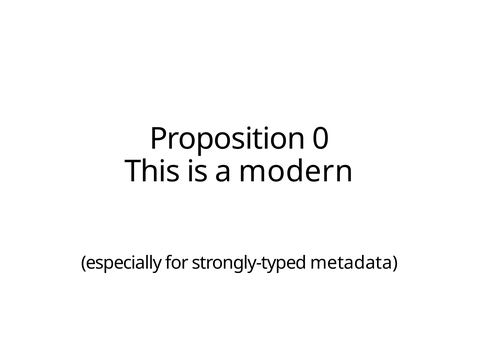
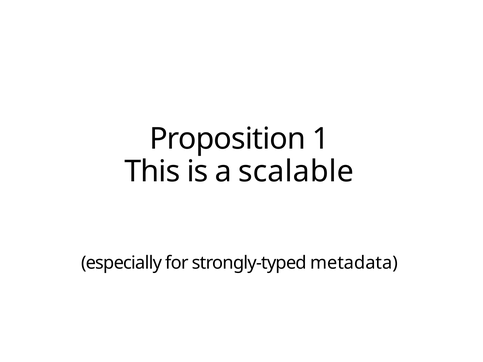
0: 0 -> 1
modern: modern -> scalable
